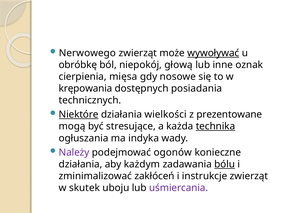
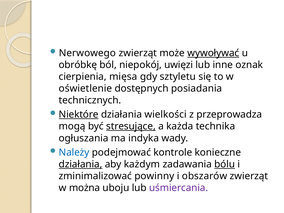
głową: głową -> uwięzi
nosowe: nosowe -> sztyletu
krępowania: krępowania -> oświetlenie
prezentowane: prezentowane -> przeprowadza
stresujące underline: none -> present
technika underline: present -> none
Należy colour: purple -> blue
ogonów: ogonów -> kontrole
działania at (81, 164) underline: none -> present
zakłóceń: zakłóceń -> powinny
instrukcje: instrukcje -> obszarów
skutek: skutek -> można
